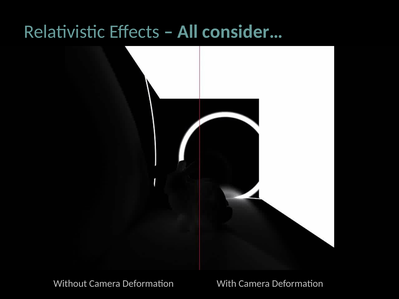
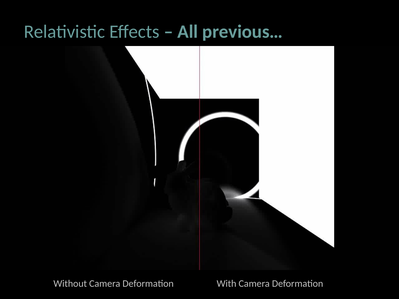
consider…: consider… -> previous…
